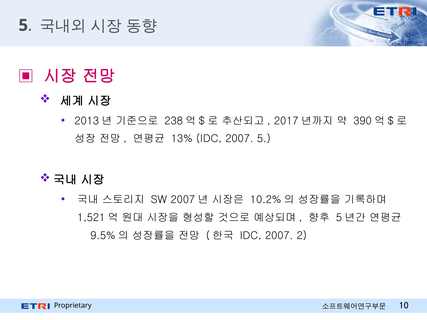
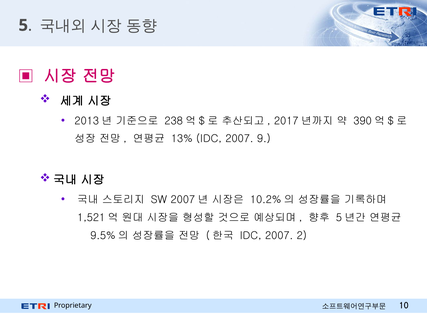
2007 5: 5 -> 9
